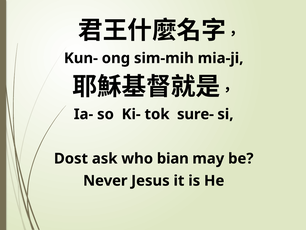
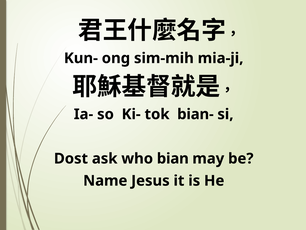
sure-: sure- -> bian-
Never: Never -> Name
